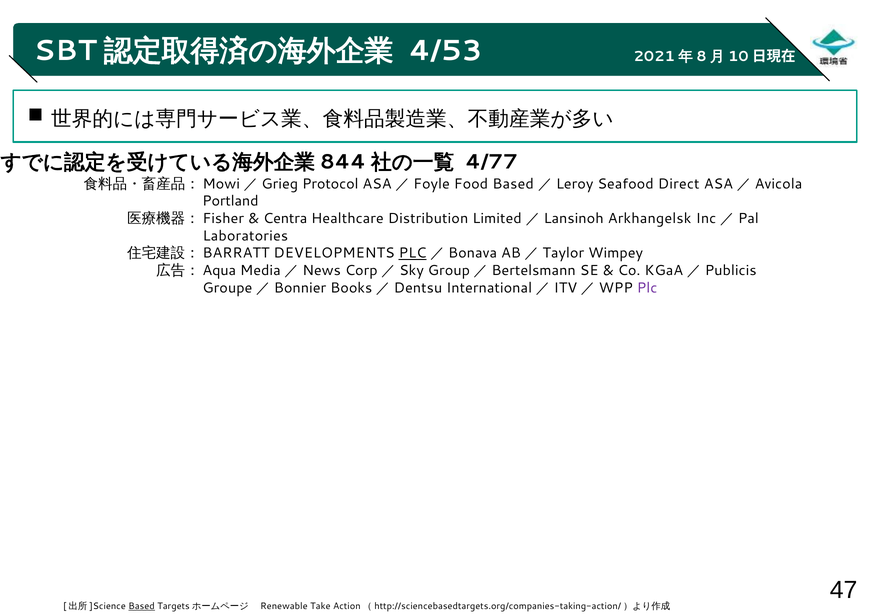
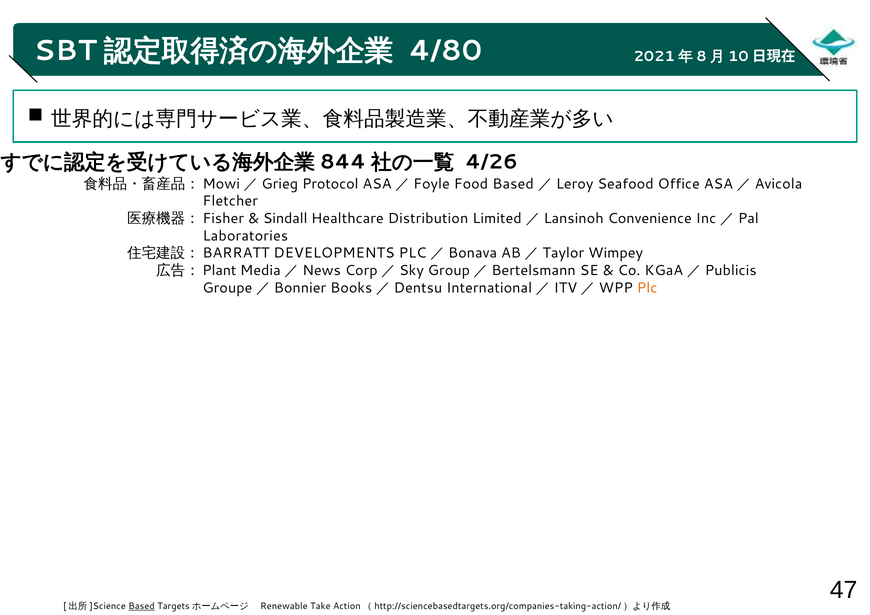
4/53: 4/53 -> 4/80
4/77: 4/77 -> 4/26
Direct: Direct -> Office
Portland: Portland -> Fletcher
Centra: Centra -> Sindall
Arkhangelsk: Arkhangelsk -> Convenience
PLC at (413, 253) underline: present -> none
Aqua: Aqua -> Plant
Plc at (647, 288) colour: purple -> orange
